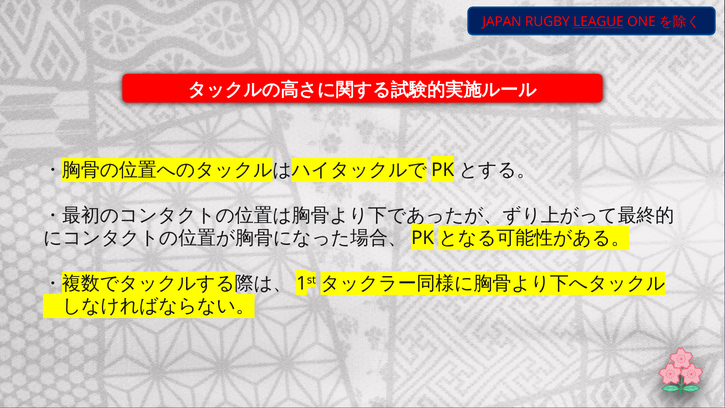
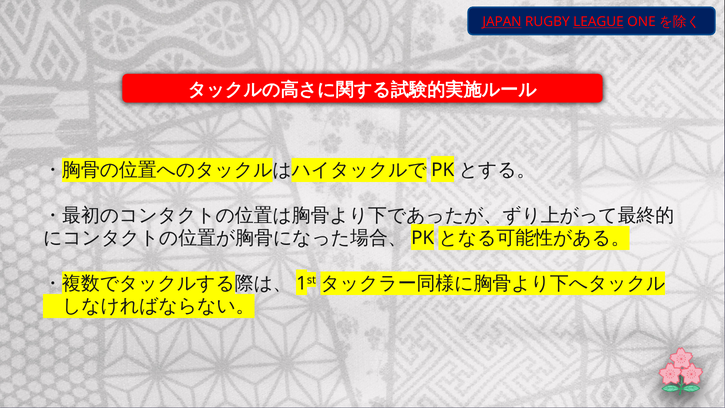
JAPAN underline: none -> present
